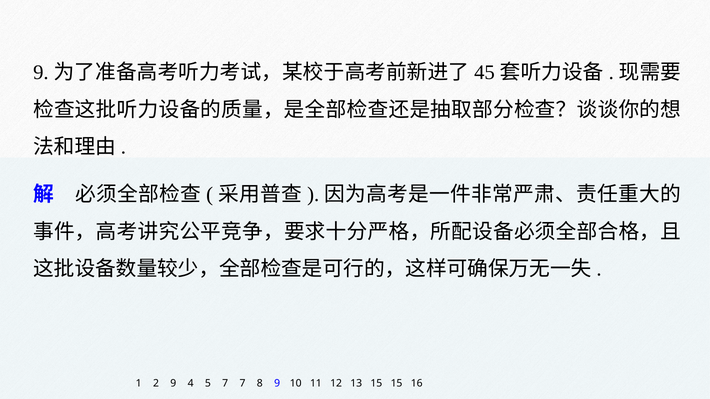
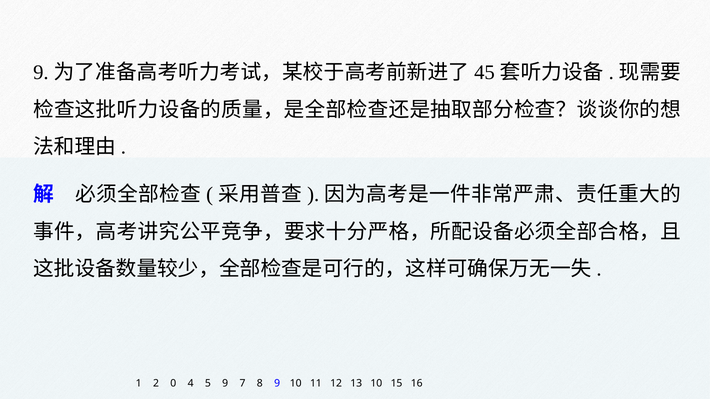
2 9: 9 -> 0
5 7: 7 -> 9
13 15: 15 -> 10
